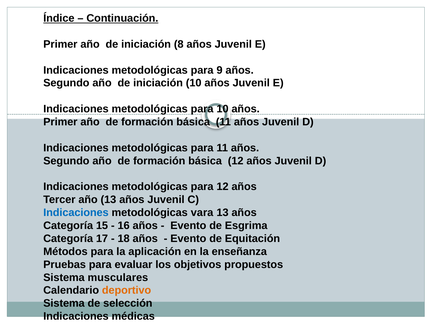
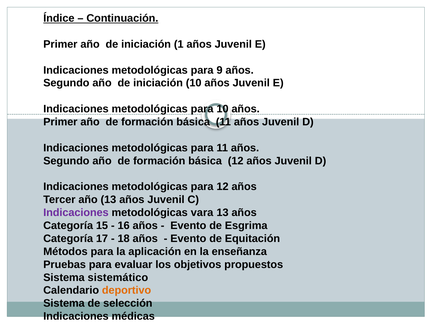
8: 8 -> 1
Indicaciones at (76, 213) colour: blue -> purple
musculares: musculares -> sistemático
